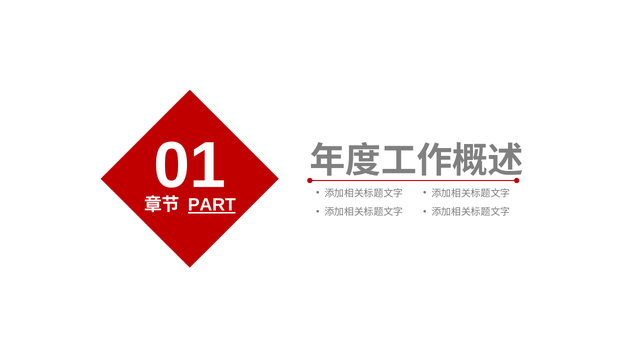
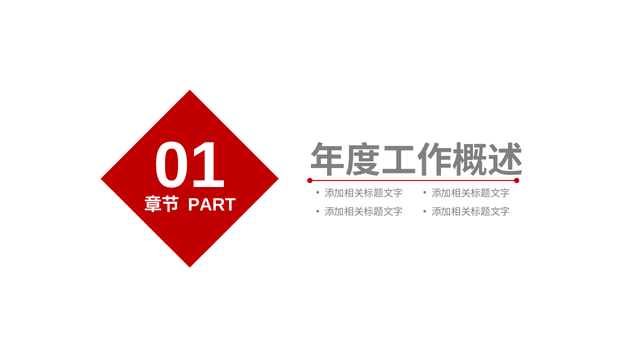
PART underline: present -> none
